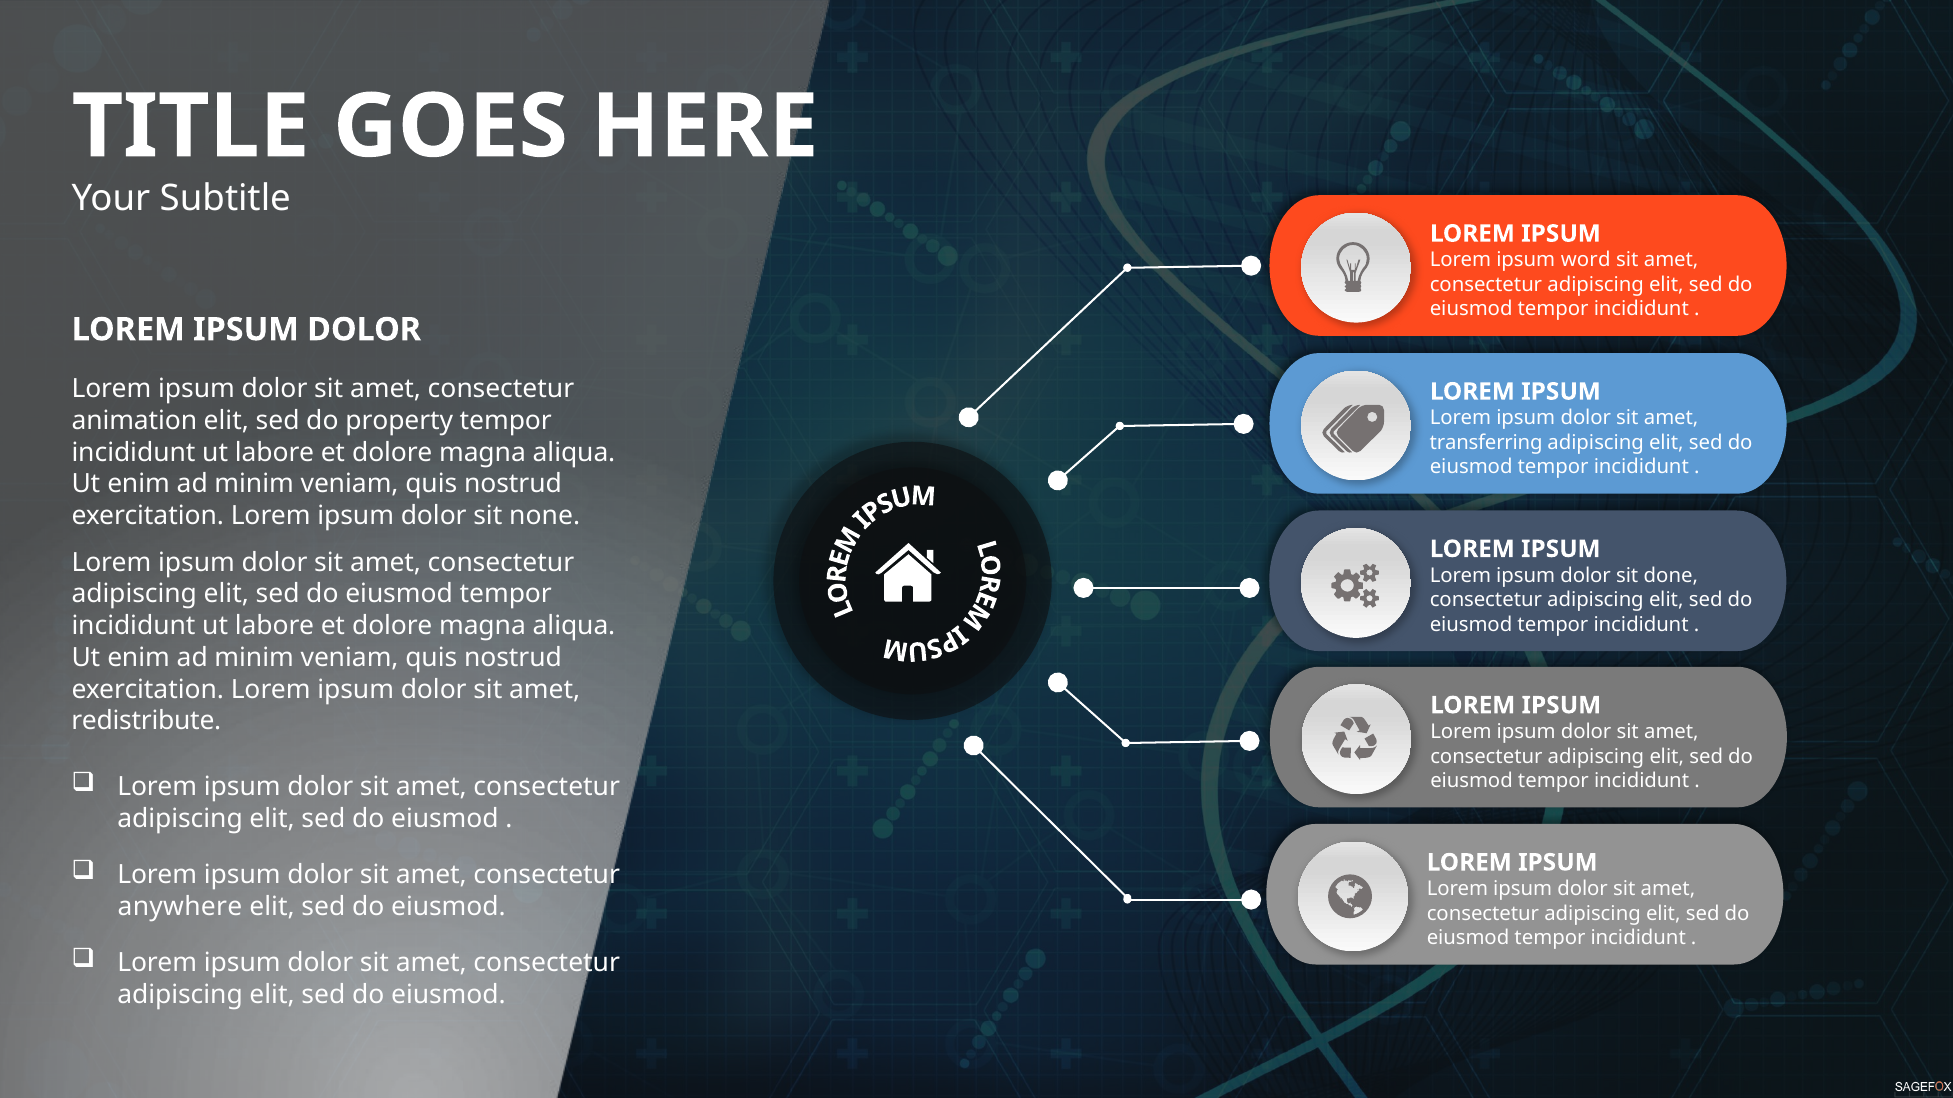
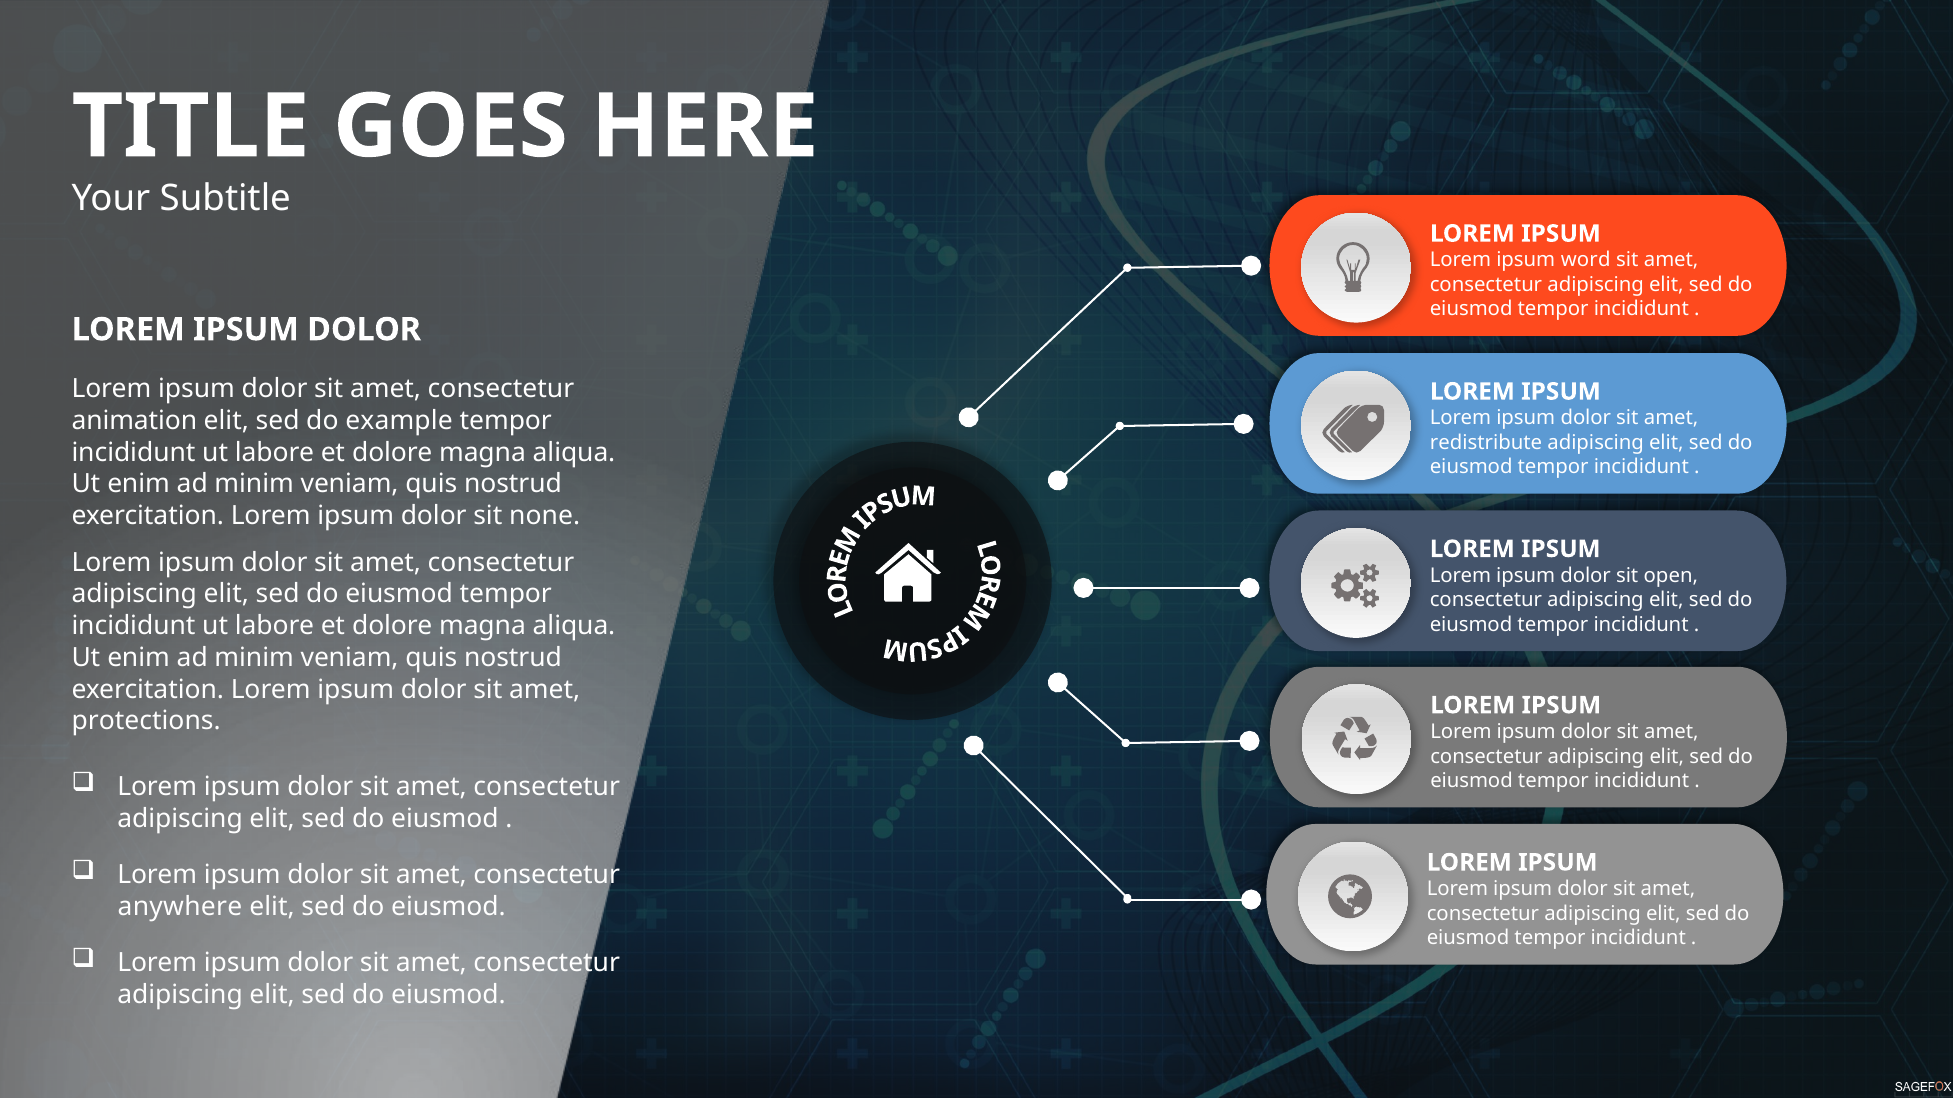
property: property -> example
transferring: transferring -> redistribute
done: done -> open
redistribute: redistribute -> protections
